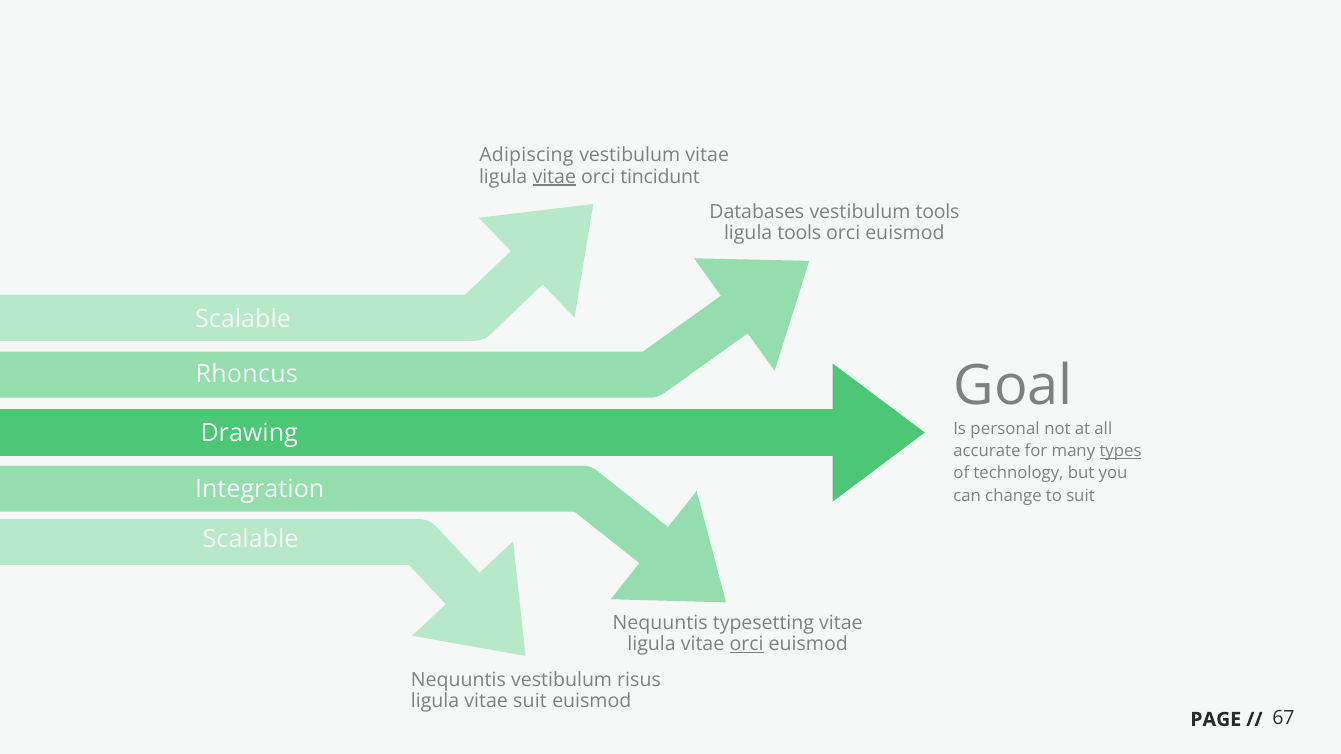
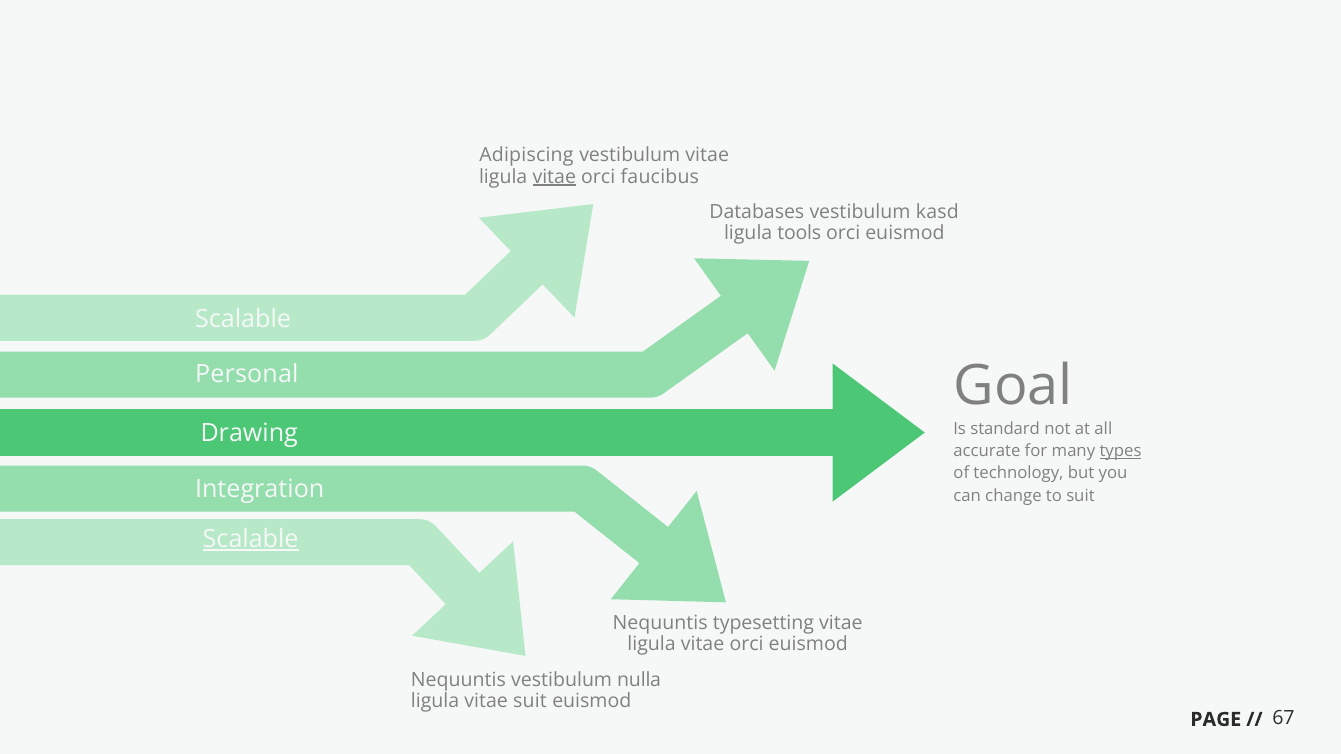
tincidunt: tincidunt -> faucibus
vestibulum tools: tools -> kasd
Rhoncus: Rhoncus -> Personal
personal: personal -> standard
Scalable at (251, 539) underline: none -> present
orci at (747, 644) underline: present -> none
risus: risus -> nulla
